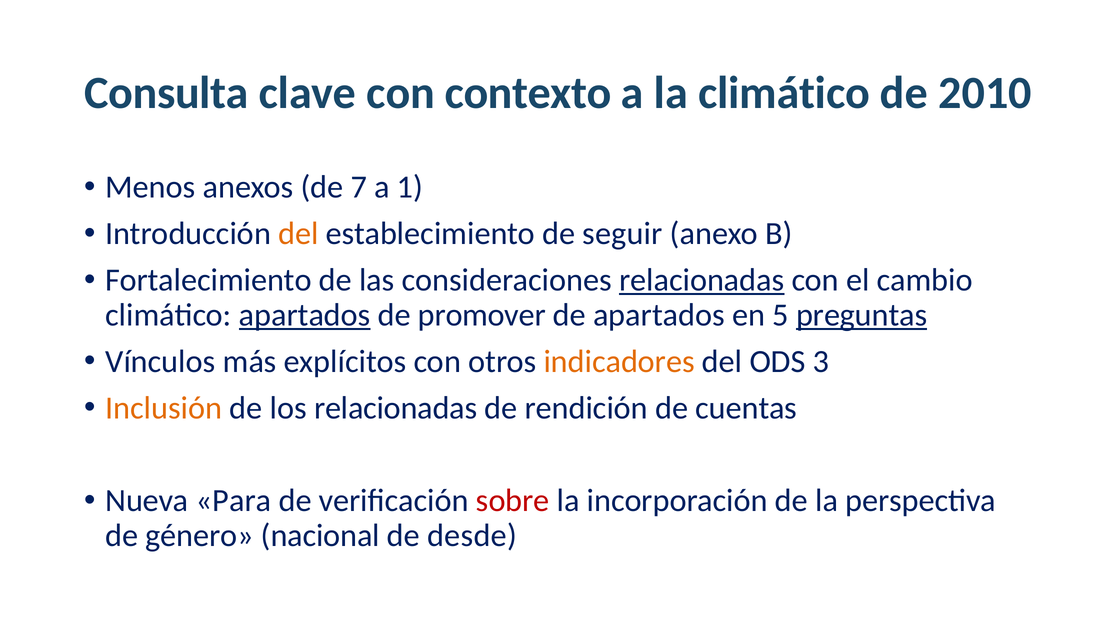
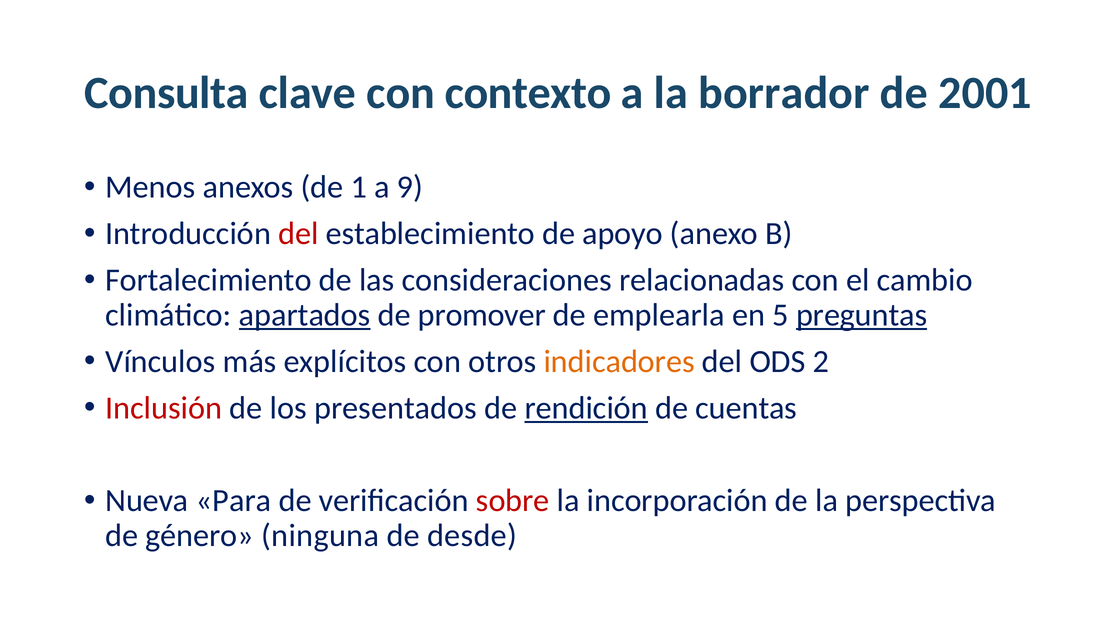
la climático: climático -> borrador
2010: 2010 -> 2001
7: 7 -> 1
1: 1 -> 9
del at (298, 234) colour: orange -> red
seguir: seguir -> apoyo
relacionadas at (702, 280) underline: present -> none
de apartados: apartados -> emplearla
3: 3 -> 2
Inclusión colour: orange -> red
los relacionadas: relacionadas -> presentados
rendición underline: none -> present
nacional: nacional -> ninguna
